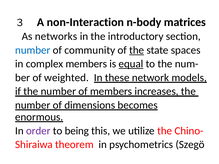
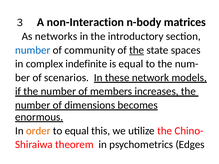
complex members: members -> indefinite
equal at (131, 64) underline: present -> none
weighted: weighted -> scenarios
order colour: purple -> orange
to being: being -> equal
Szegö: Szegö -> Edges
